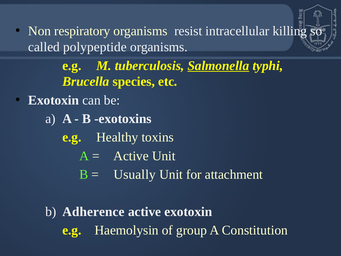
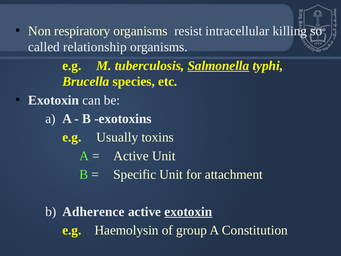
polypeptide: polypeptide -> relationship
Healthy: Healthy -> Usually
Usually: Usually -> Specific
exotoxin at (188, 212) underline: none -> present
